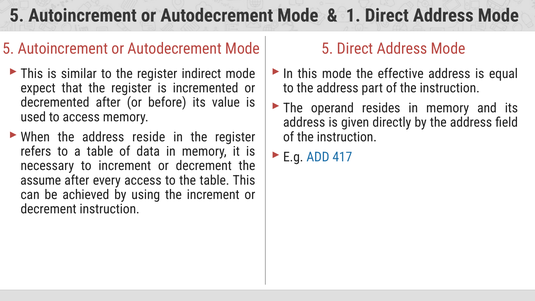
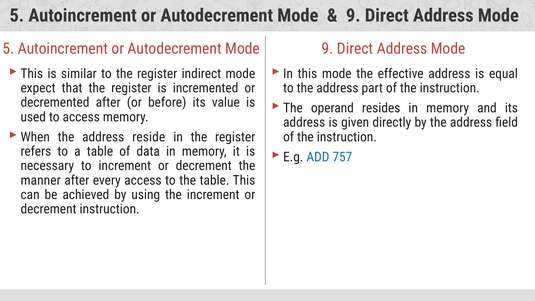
1 at (353, 15): 1 -> 9
Mode 5: 5 -> 9
417: 417 -> 757
assume: assume -> manner
